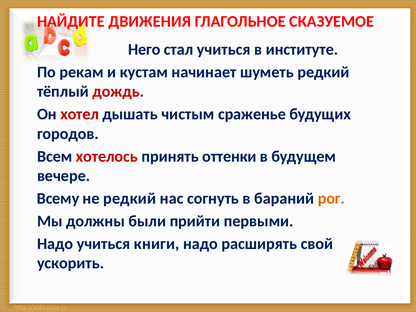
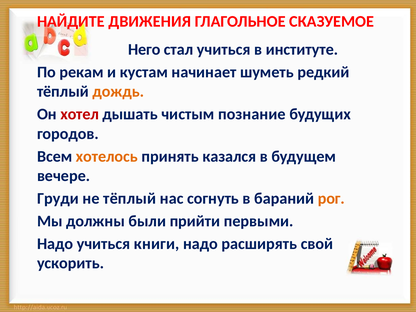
дождь colour: red -> orange
сраженье: сраженье -> познание
хотелось colour: red -> orange
оттенки: оттенки -> казался
Всему: Всему -> Груди
не редкий: редкий -> тёплый
